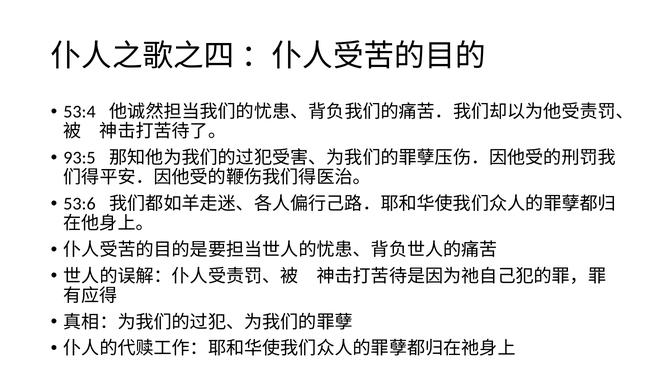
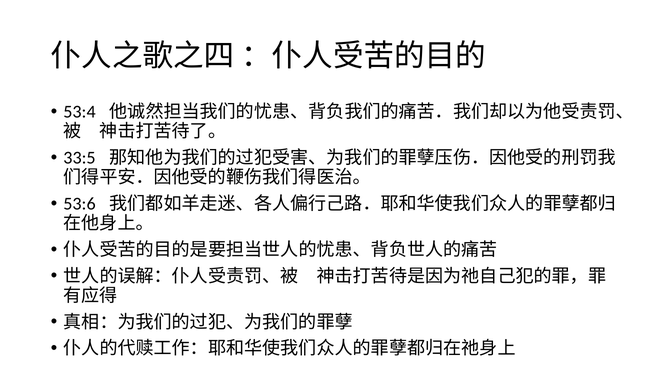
93:5: 93:5 -> 33:5
